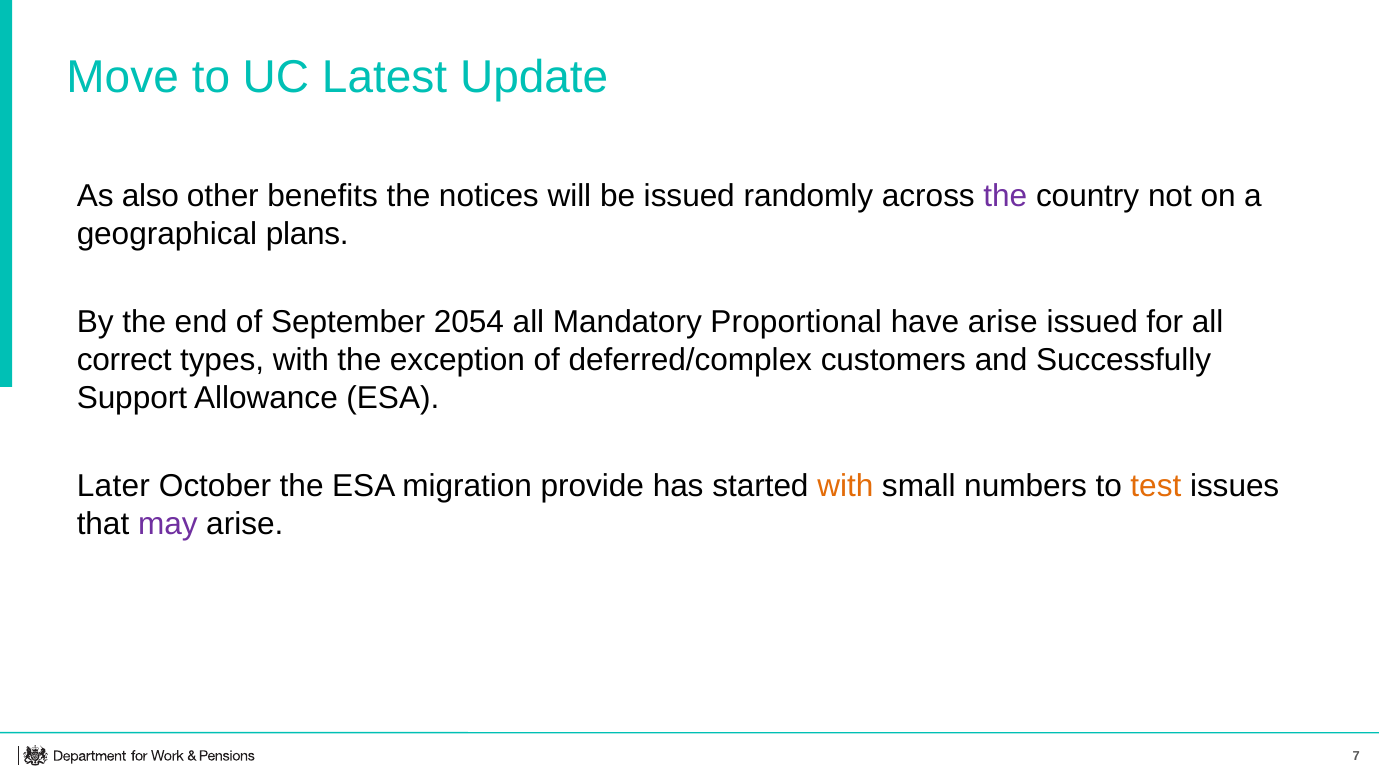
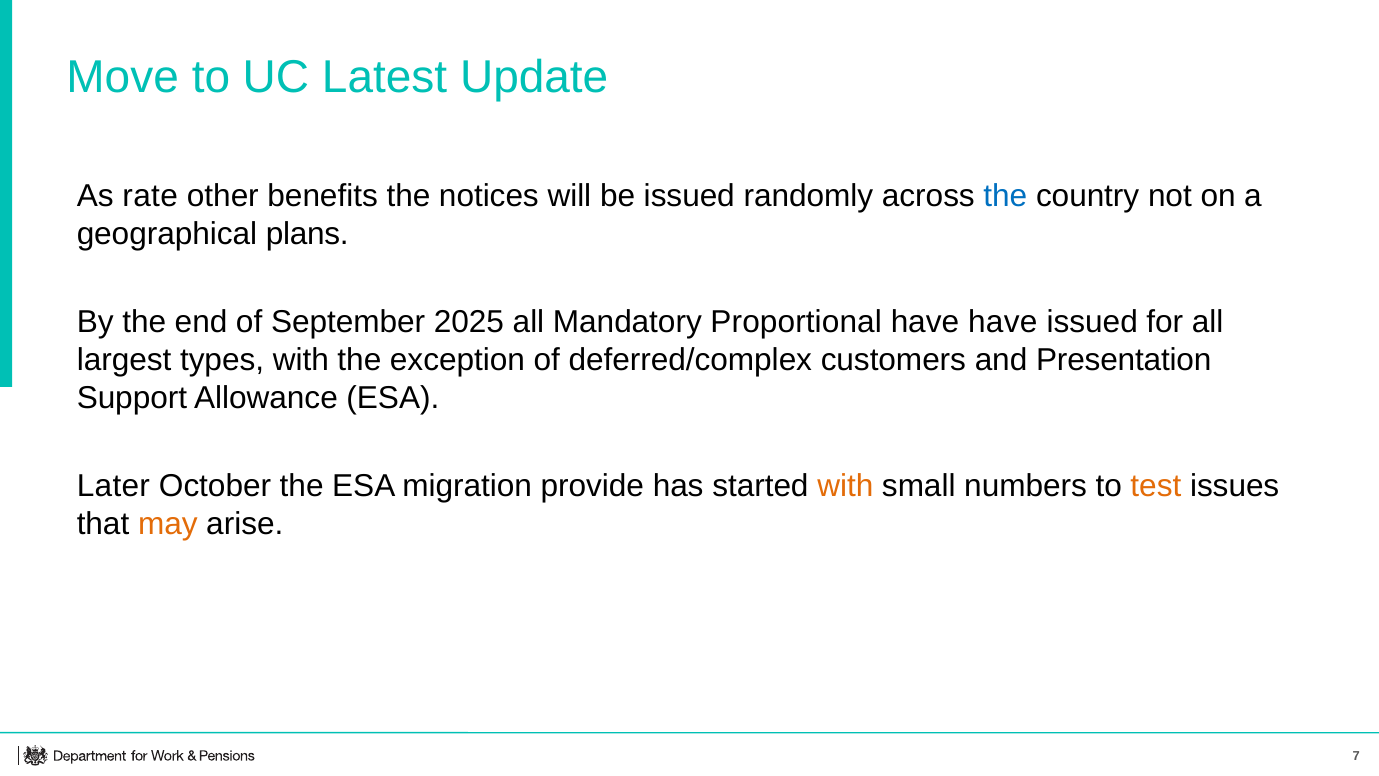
also: also -> rate
the at (1005, 196) colour: purple -> blue
2054: 2054 -> 2025
have arise: arise -> have
correct: correct -> largest
Successfully: Successfully -> Presentation
may colour: purple -> orange
